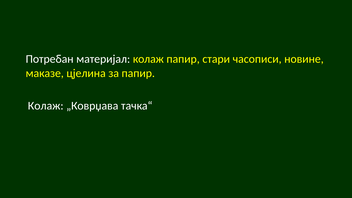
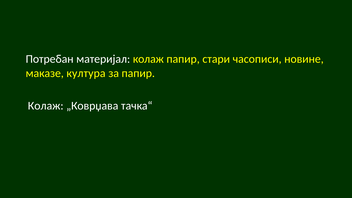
цјелина: цјелина -> култура
